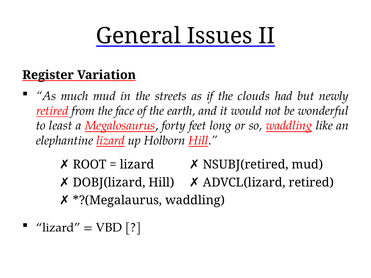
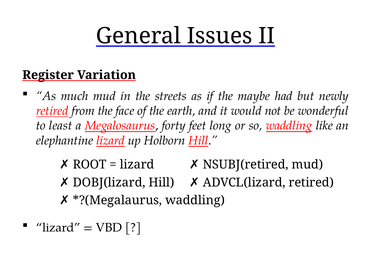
clouds: clouds -> maybe
